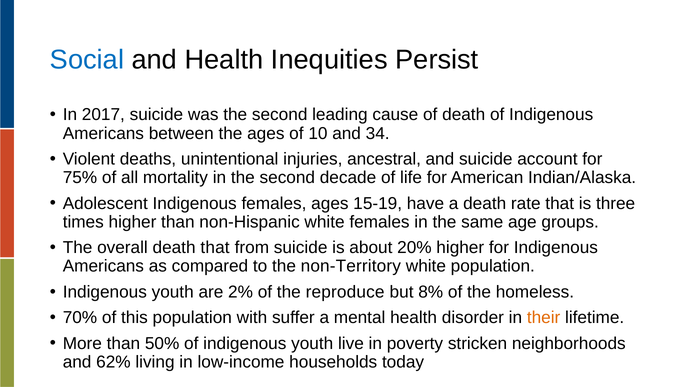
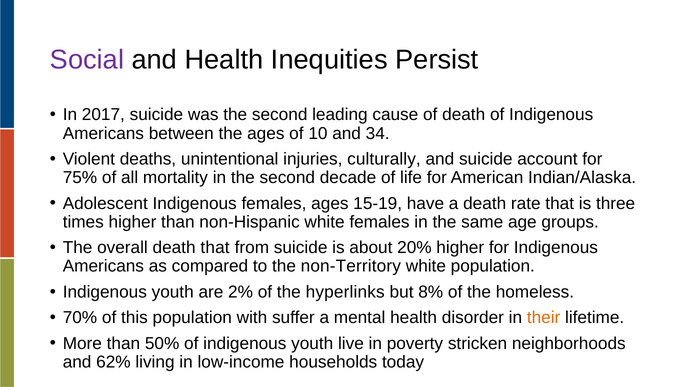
Social colour: blue -> purple
ancestral: ancestral -> culturally
reproduce: reproduce -> hyperlinks
